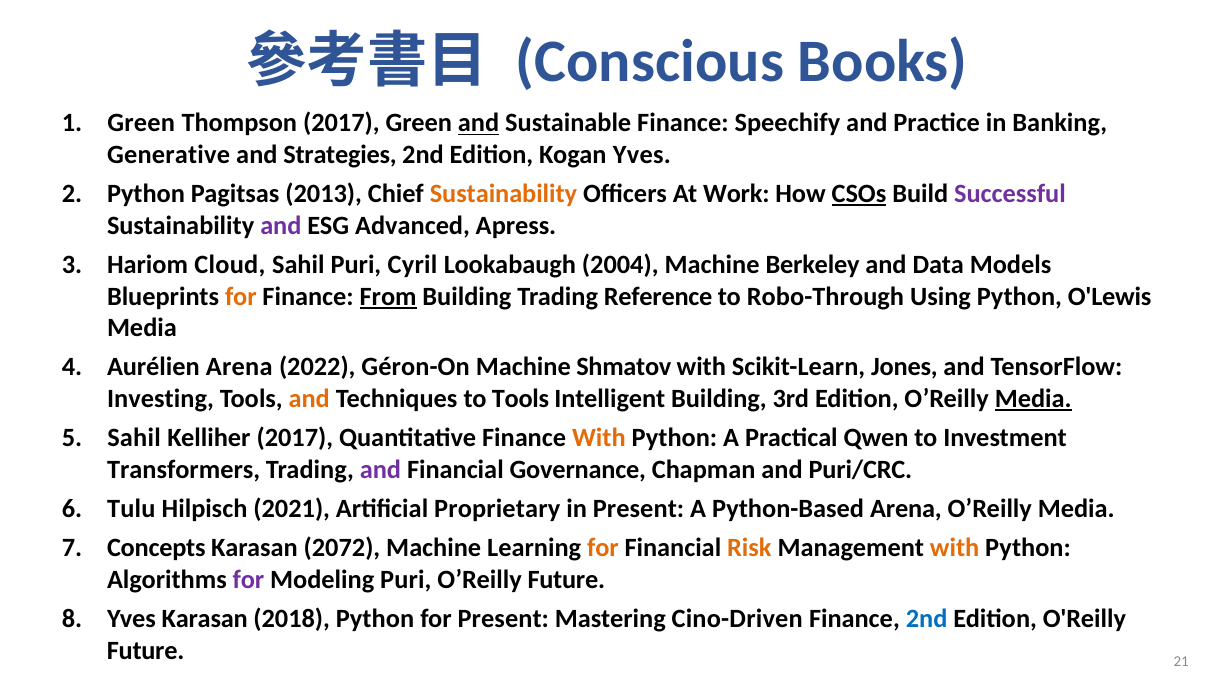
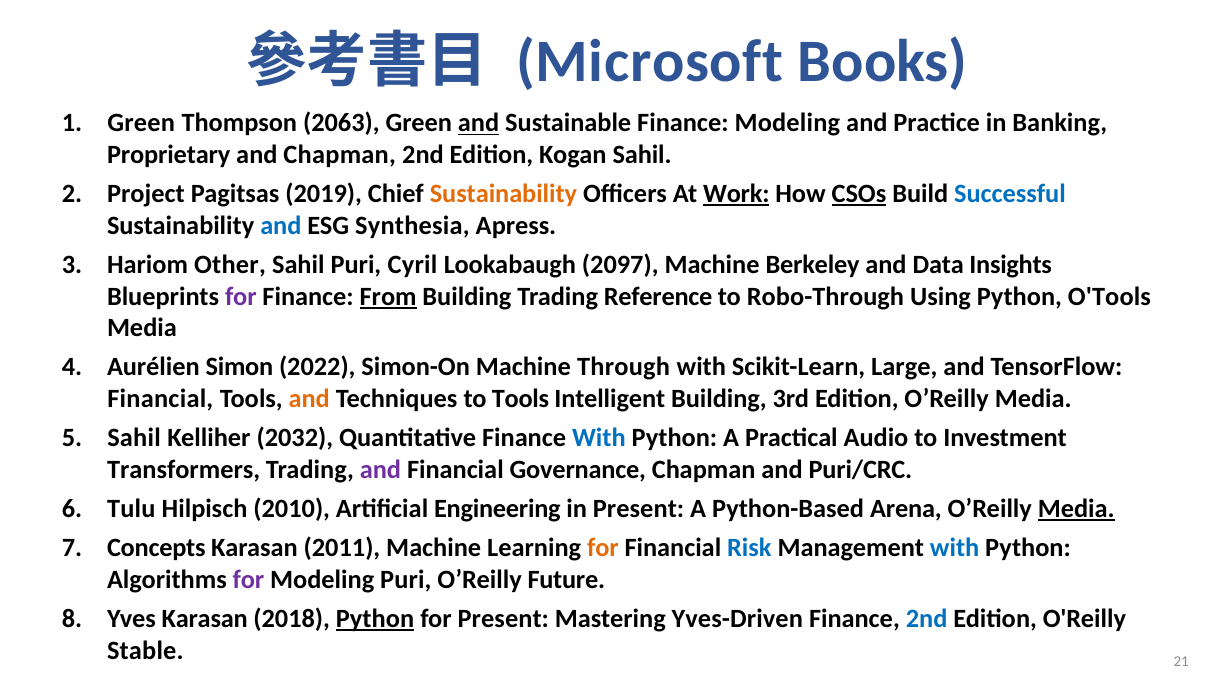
Conscious: Conscious -> Microsoft
Thompson 2017: 2017 -> 2063
Finance Speechify: Speechify -> Modeling
Generative: Generative -> Proprietary
and Strategies: Strategies -> Chapman
Kogan Yves: Yves -> Sahil
Python at (146, 194): Python -> Project
2013: 2013 -> 2019
Work underline: none -> present
Successful colour: purple -> blue
and at (281, 225) colour: purple -> blue
Advanced: Advanced -> Synthesia
Cloud: Cloud -> Other
2004: 2004 -> 2097
Models: Models -> Insights
for at (241, 296) colour: orange -> purple
O'Lewis: O'Lewis -> O'Tools
Aurélien Arena: Arena -> Simon
Géron-On: Géron-On -> Simon-On
Shmatov: Shmatov -> Through
Jones: Jones -> Large
Investing at (160, 399): Investing -> Financial
Media at (1033, 399) underline: present -> none
Kelliher 2017: 2017 -> 2032
With at (599, 438) colour: orange -> blue
Qwen: Qwen -> Audio
2021: 2021 -> 2010
Proprietary: Proprietary -> Engineering
Media at (1076, 509) underline: none -> present
2072: 2072 -> 2011
Risk colour: orange -> blue
with at (955, 548) colour: orange -> blue
Python at (375, 619) underline: none -> present
Cino-Driven: Cino-Driven -> Yves-Driven
Future at (146, 650): Future -> Stable
